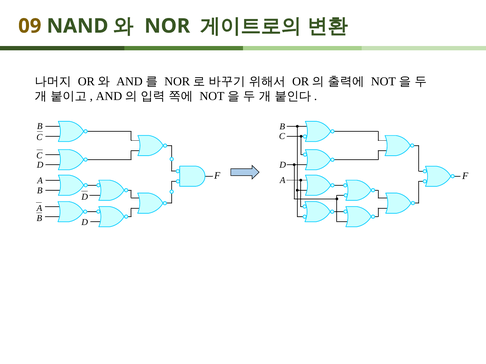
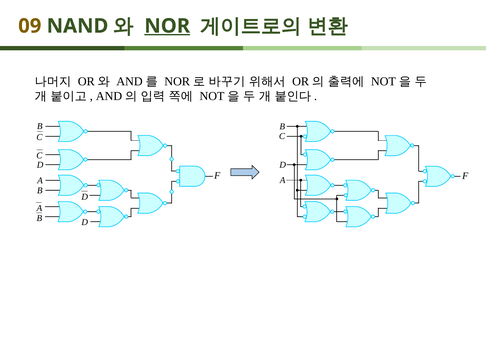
NOR underline: none -> present
